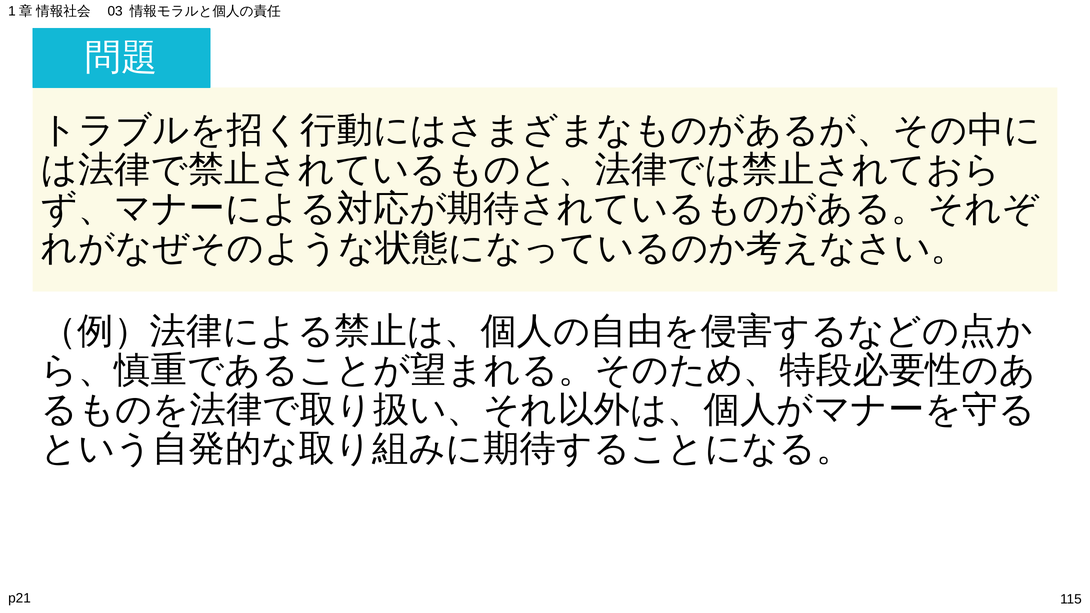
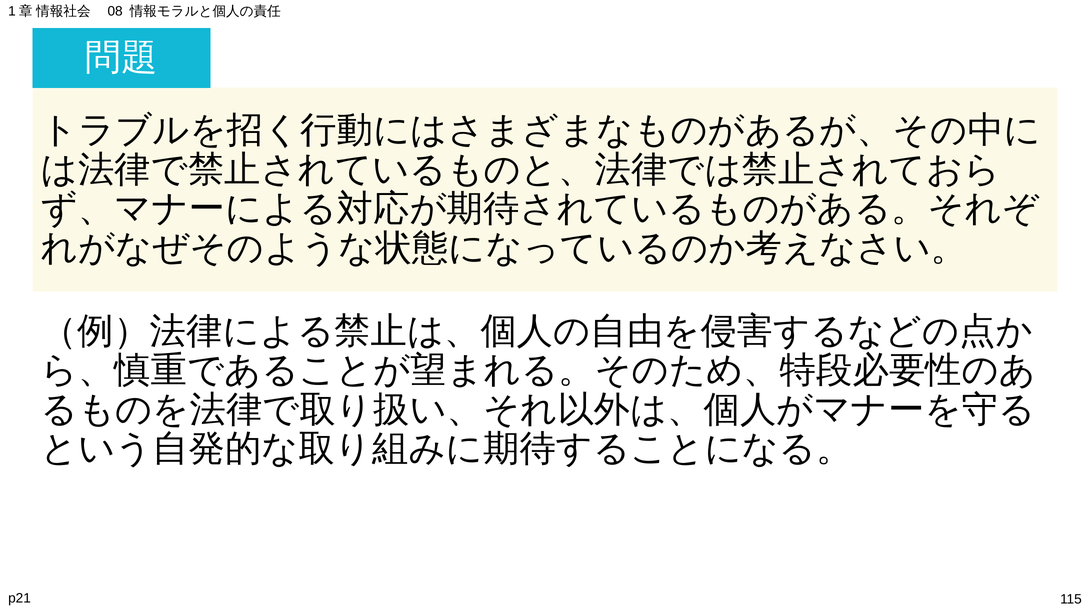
03: 03 -> 08
